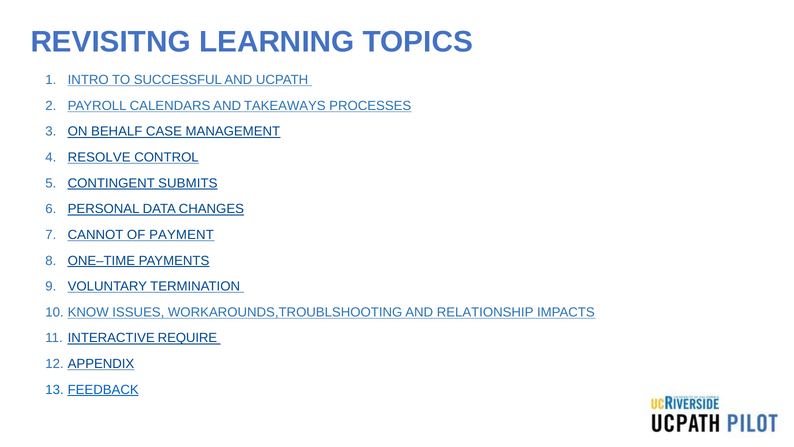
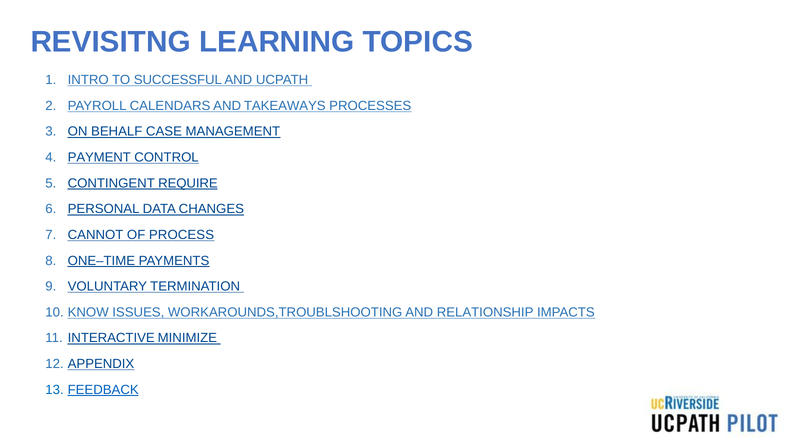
RESOLVE: RESOLVE -> PAYMENT
SUBMITS: SUBMITS -> REQUIRE
PAYMENT: PAYMENT -> PROCESS
REQUIRE: REQUIRE -> MINIMIZE
